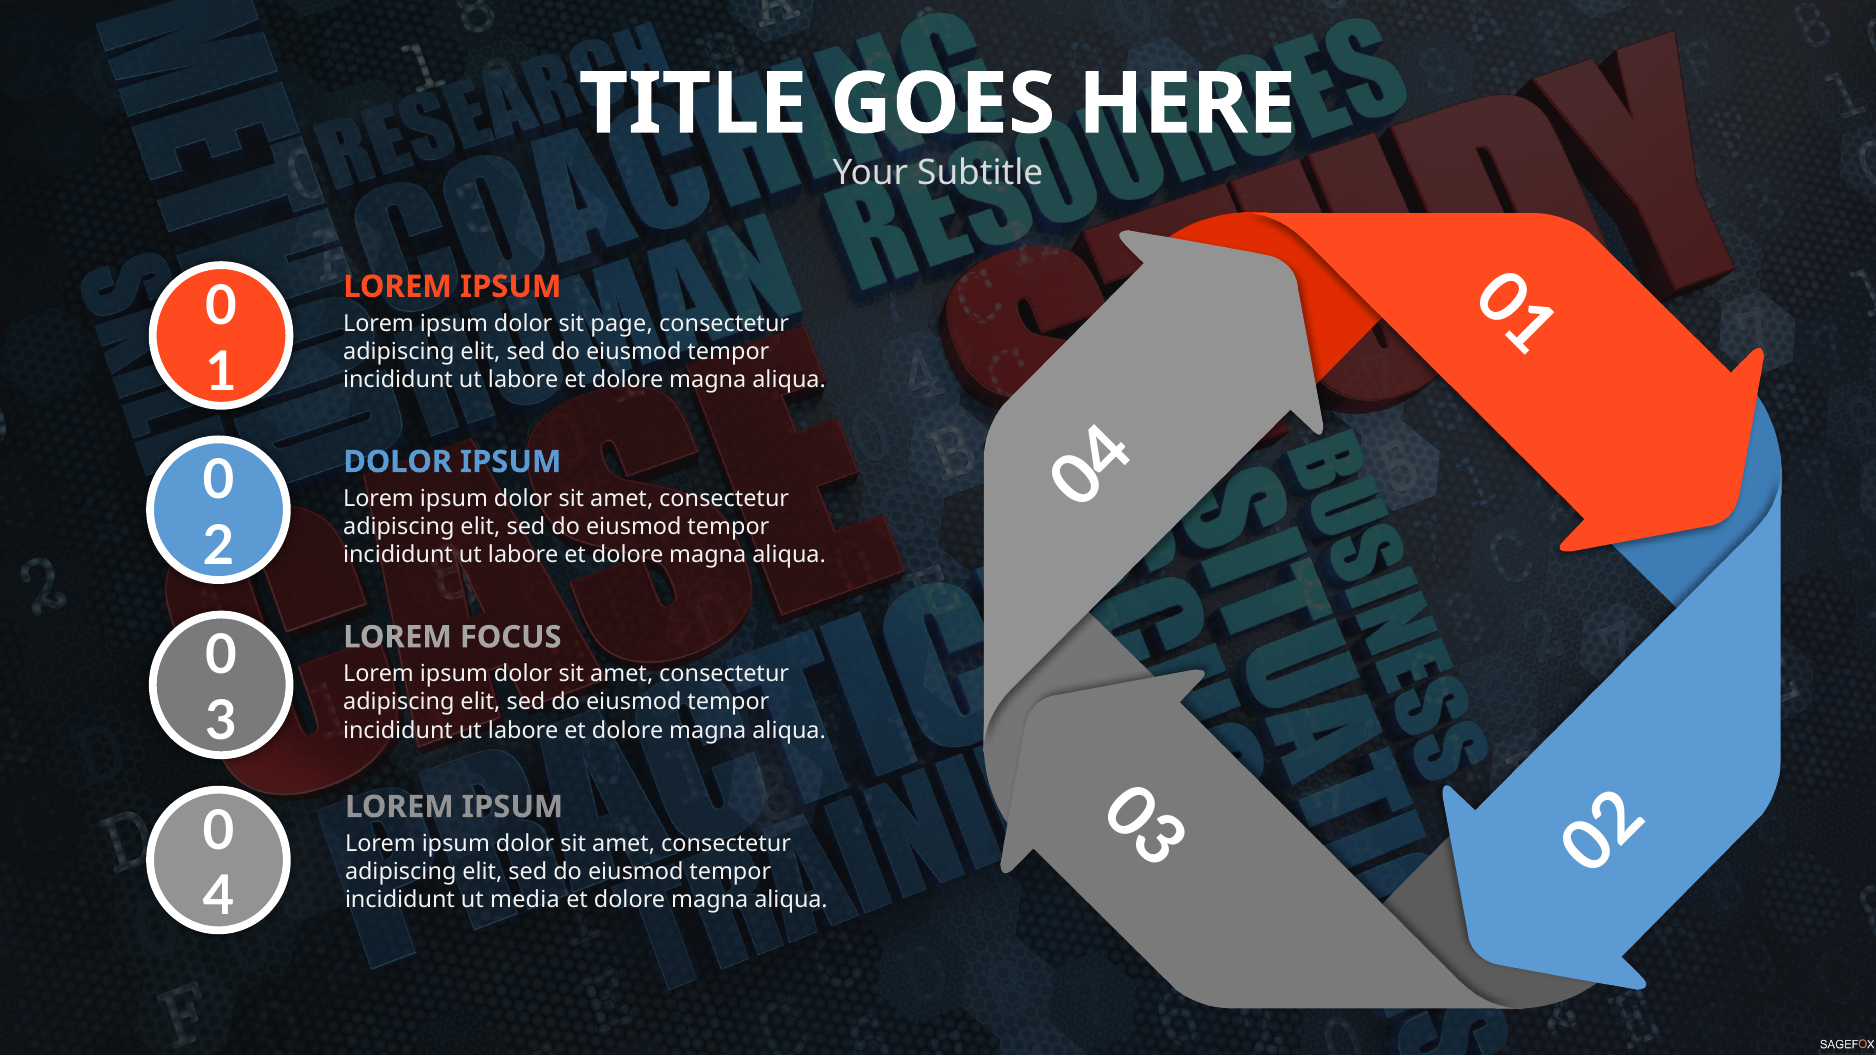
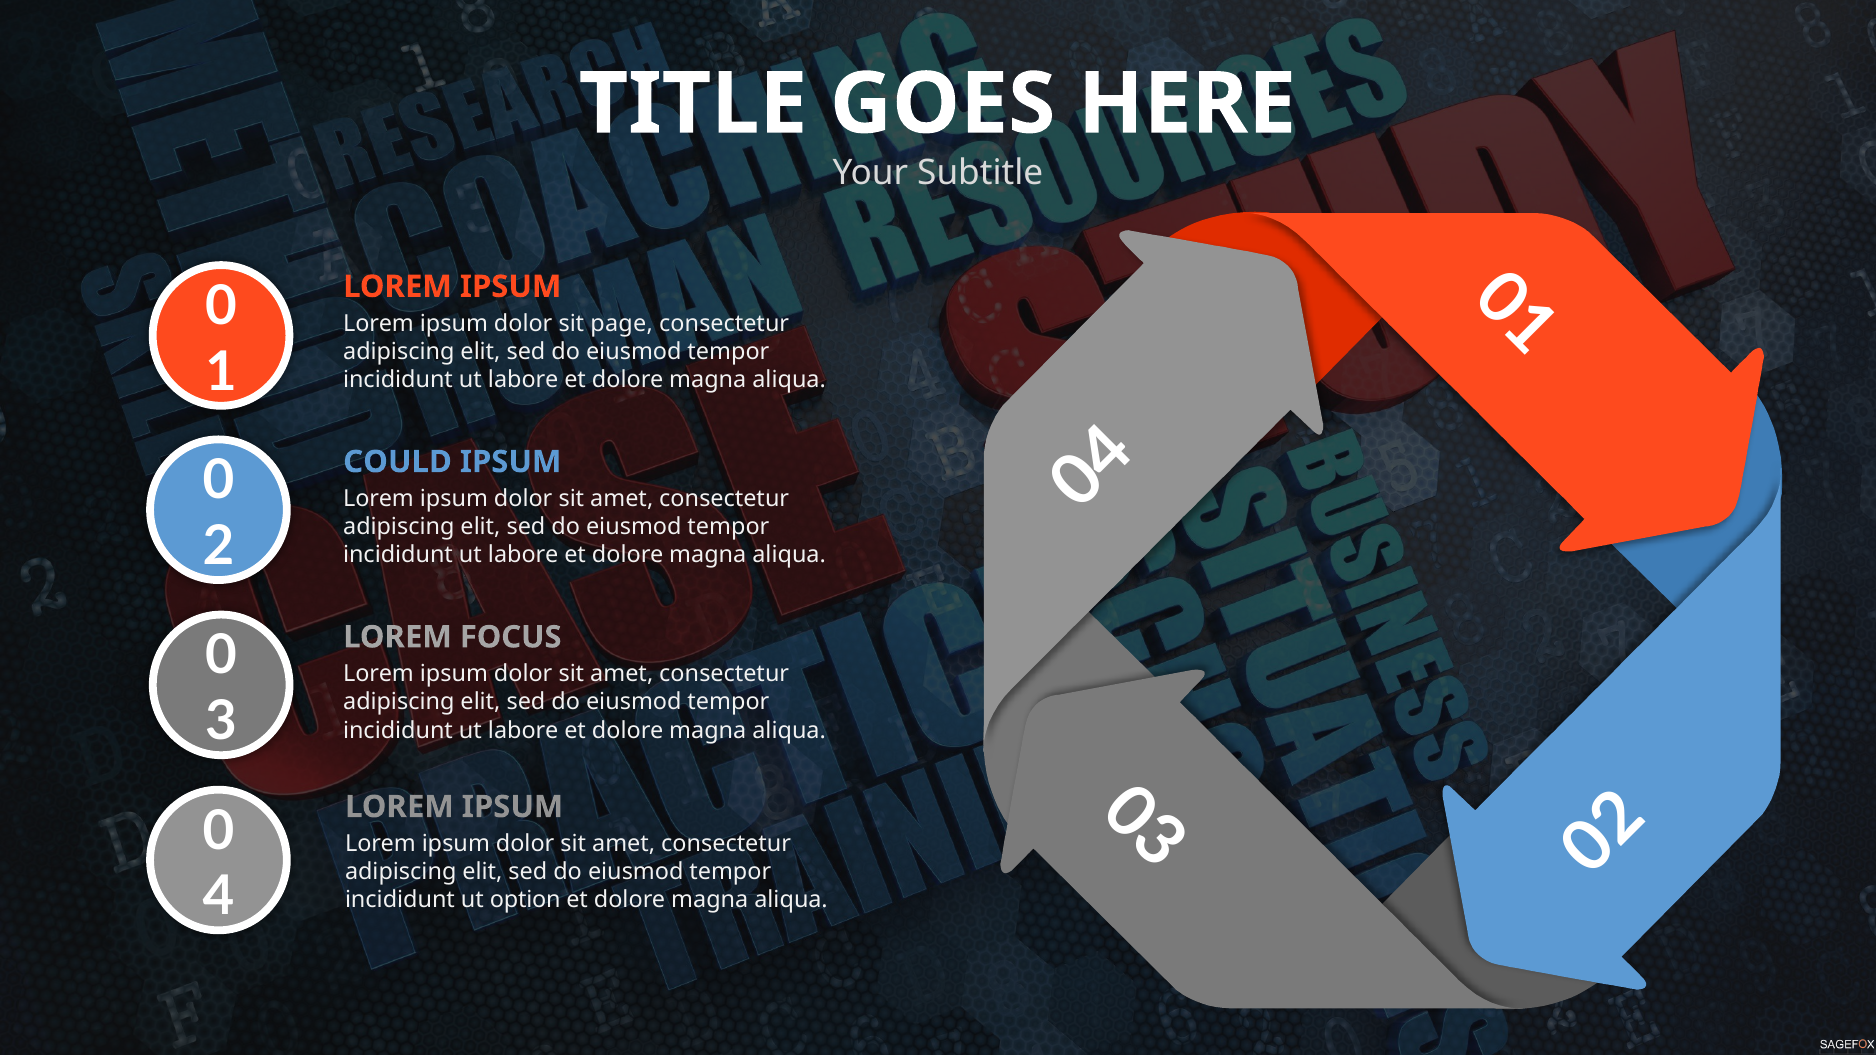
DOLOR at (398, 462): DOLOR -> COULD
media: media -> option
